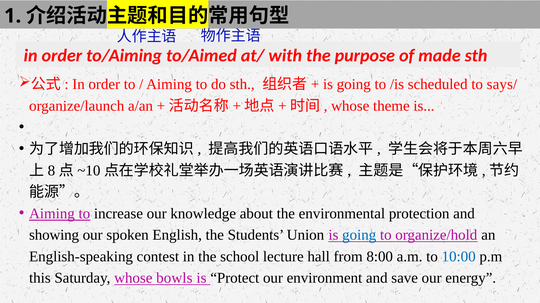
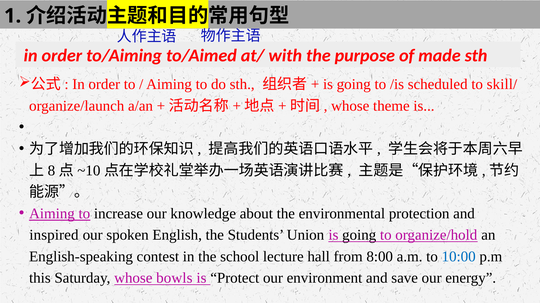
says/: says/ -> skill/
showing: showing -> inspired
going at (359, 236) colour: blue -> black
